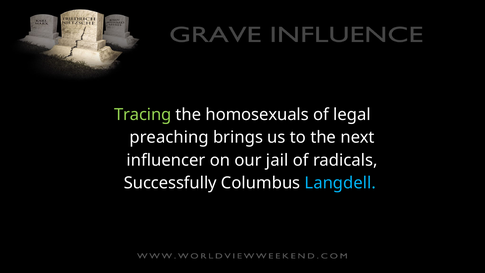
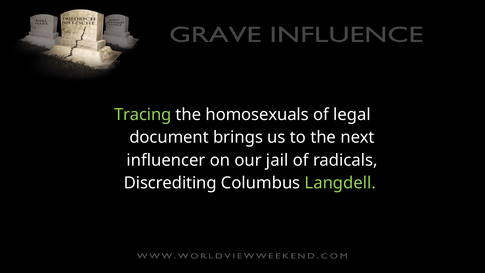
preaching: preaching -> document
Successfully: Successfully -> Discrediting
Langdell colour: light blue -> light green
